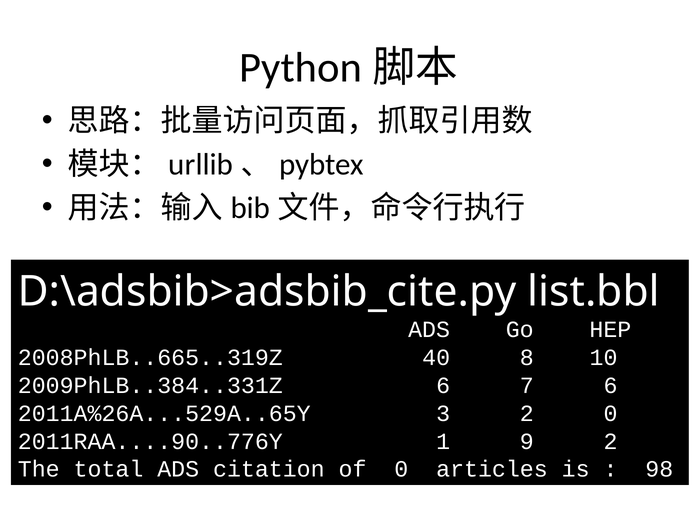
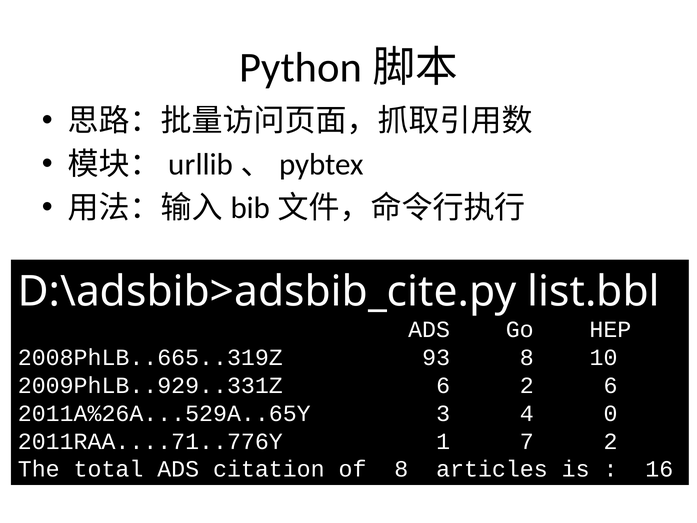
40: 40 -> 93
2009PhLB..384..331Z: 2009PhLB..384..331Z -> 2009PhLB..929..331Z
6 7: 7 -> 2
3 2: 2 -> 4
2011RAA....90..776Y: 2011RAA....90..776Y -> 2011RAA....71..776Y
9: 9 -> 7
of 0: 0 -> 8
98: 98 -> 16
